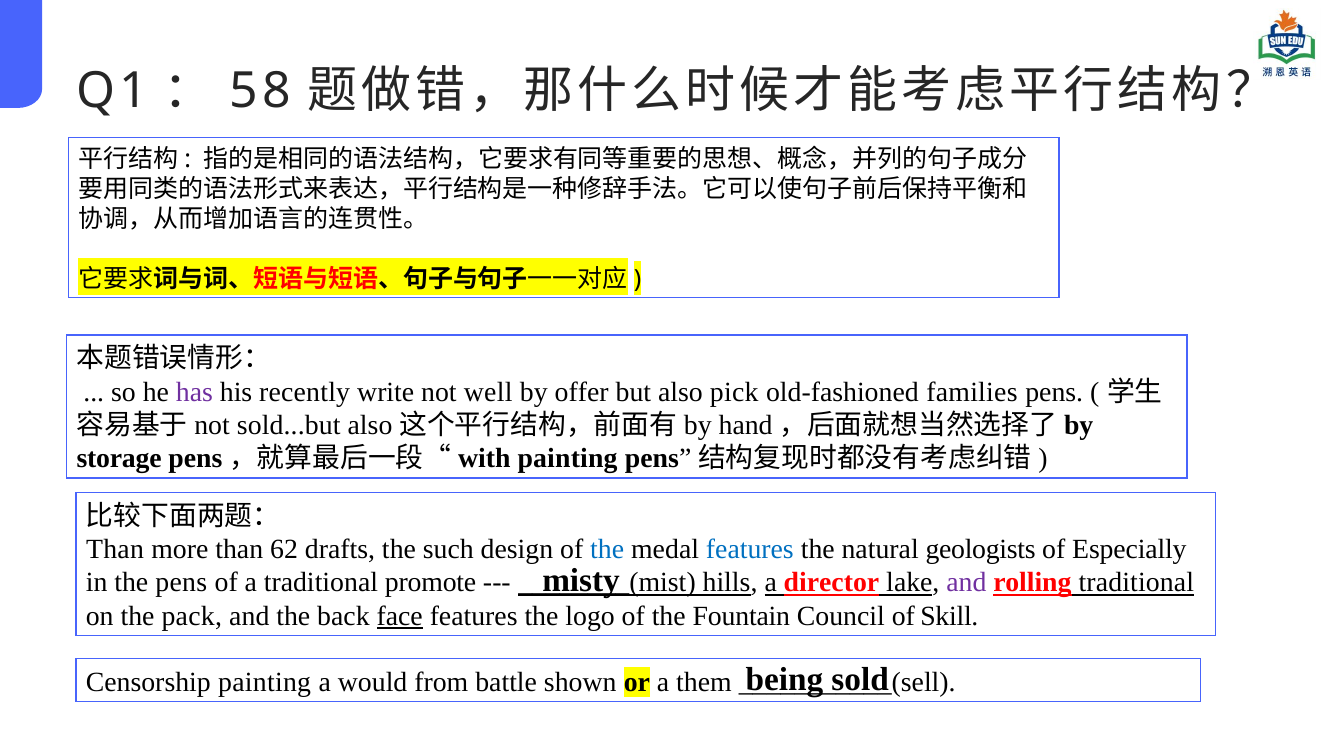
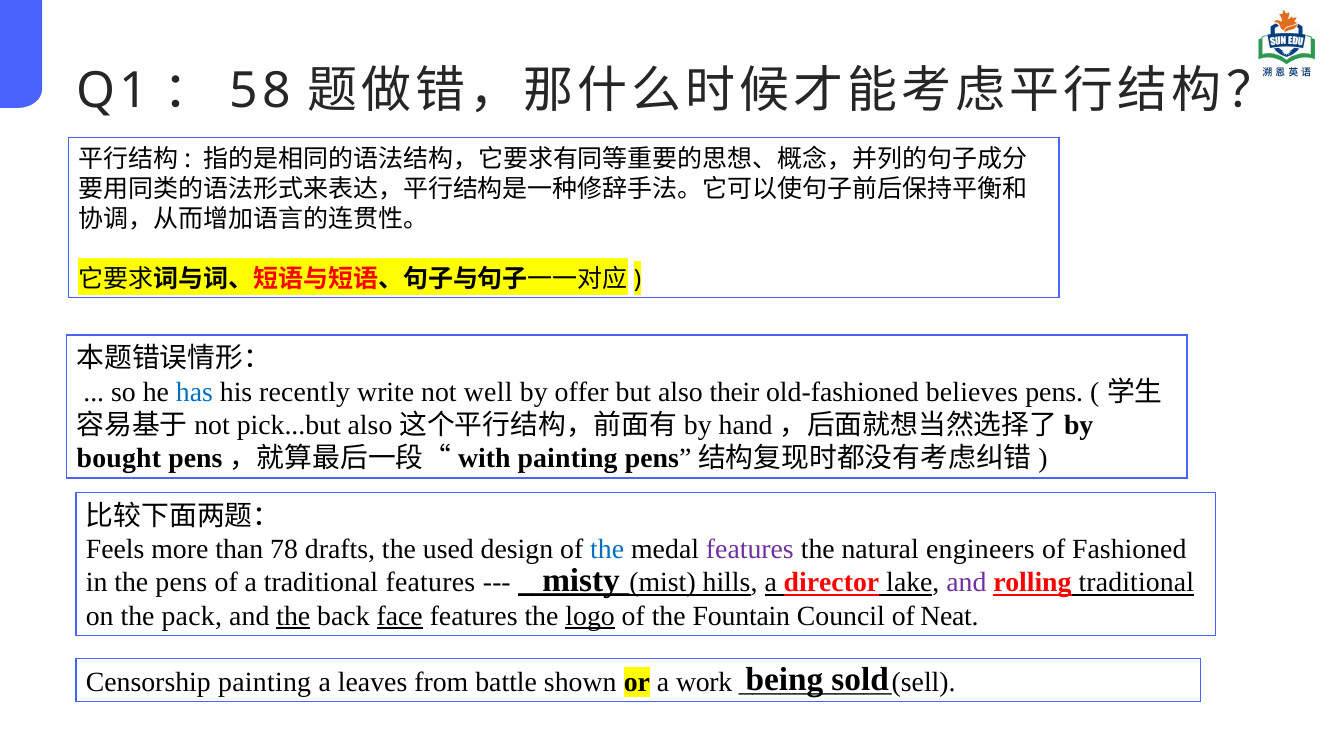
has colour: purple -> blue
pick: pick -> their
families: families -> believes
sold...but: sold...but -> pick...but
storage: storage -> bought
Than at (115, 549): Than -> Feels
62: 62 -> 78
such: such -> used
features at (750, 549) colour: blue -> purple
geologists: geologists -> engineers
Especially: Especially -> Fashioned
traditional promote: promote -> features
the at (293, 616) underline: none -> present
logo underline: none -> present
Skill: Skill -> Neat
would: would -> leaves
them: them -> work
